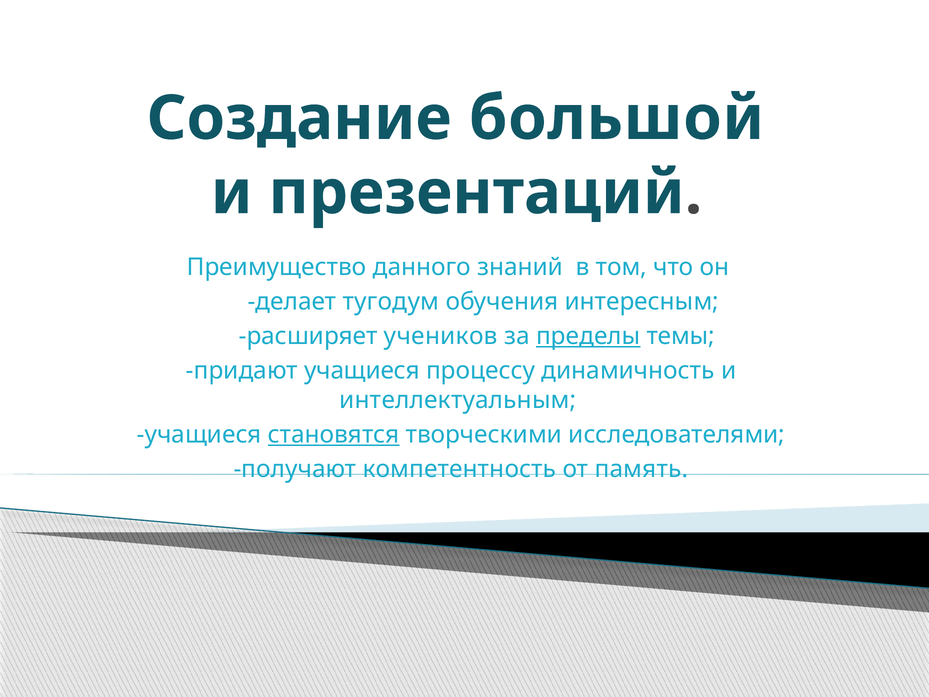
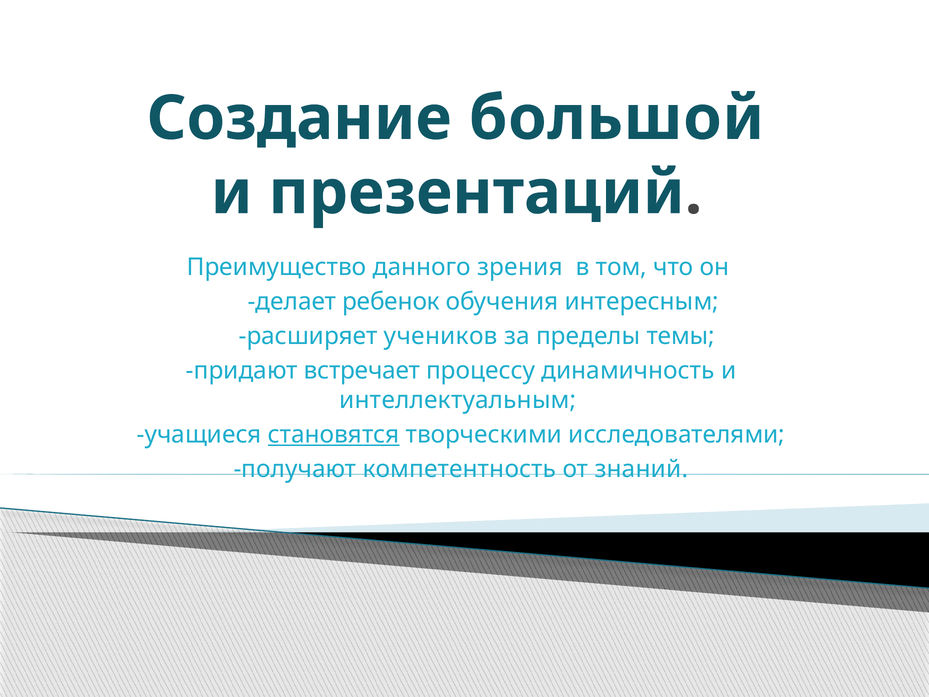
знаний: знаний -> зрения
тугодум: тугодум -> ребенок
пределы underline: present -> none
придают учащиеся: учащиеся -> встречает
память: память -> знаний
